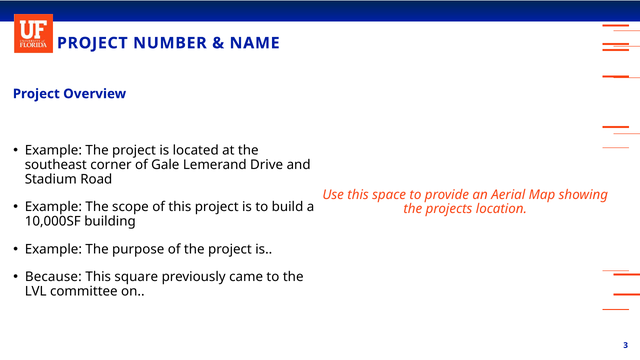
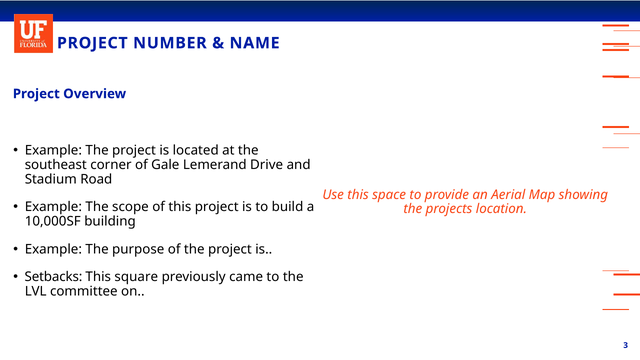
Because: Because -> Setbacks
